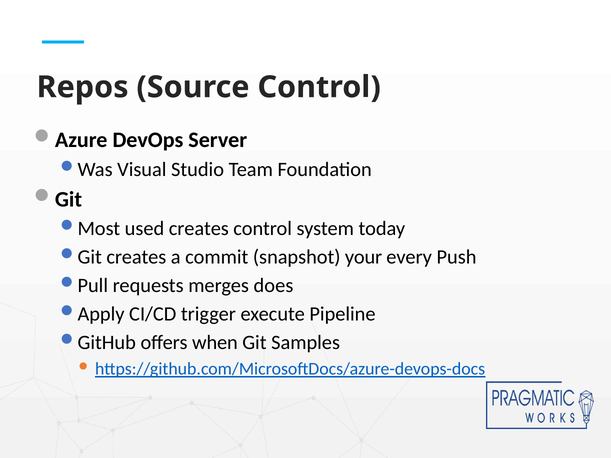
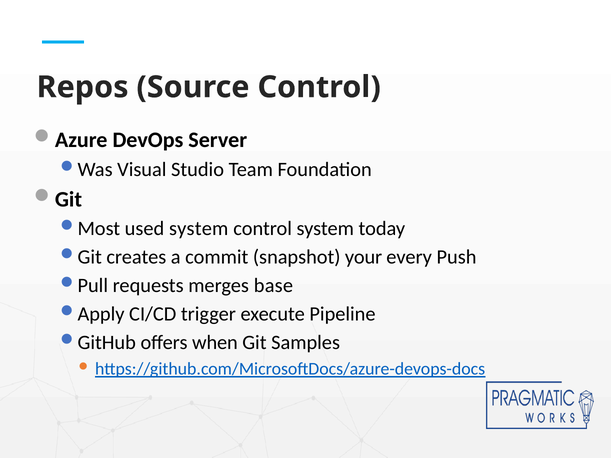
used creates: creates -> system
does: does -> base
